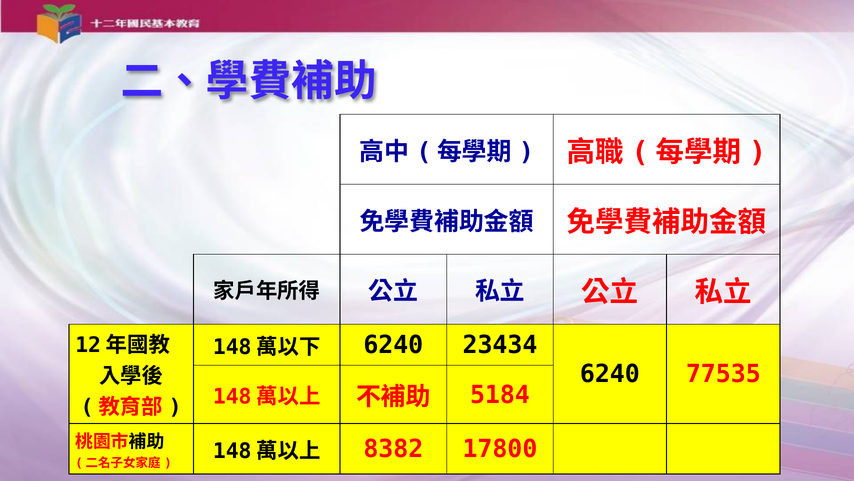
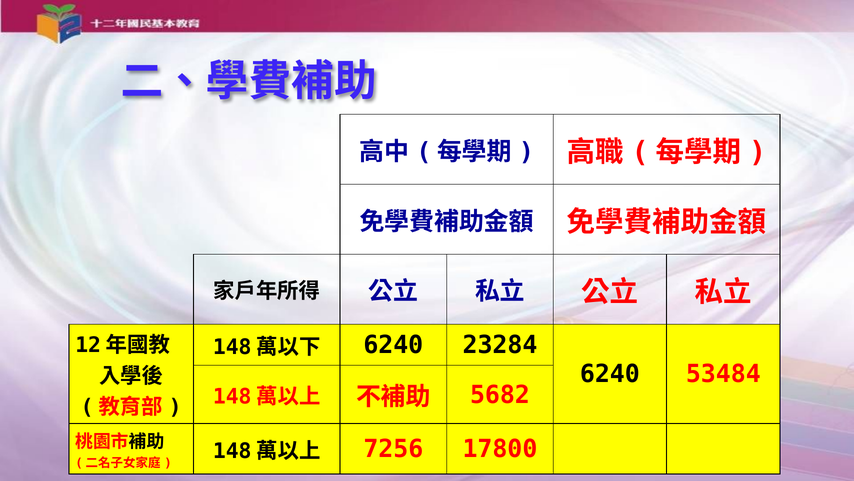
23434: 23434 -> 23284
77535: 77535 -> 53484
5184: 5184 -> 5682
8382: 8382 -> 7256
